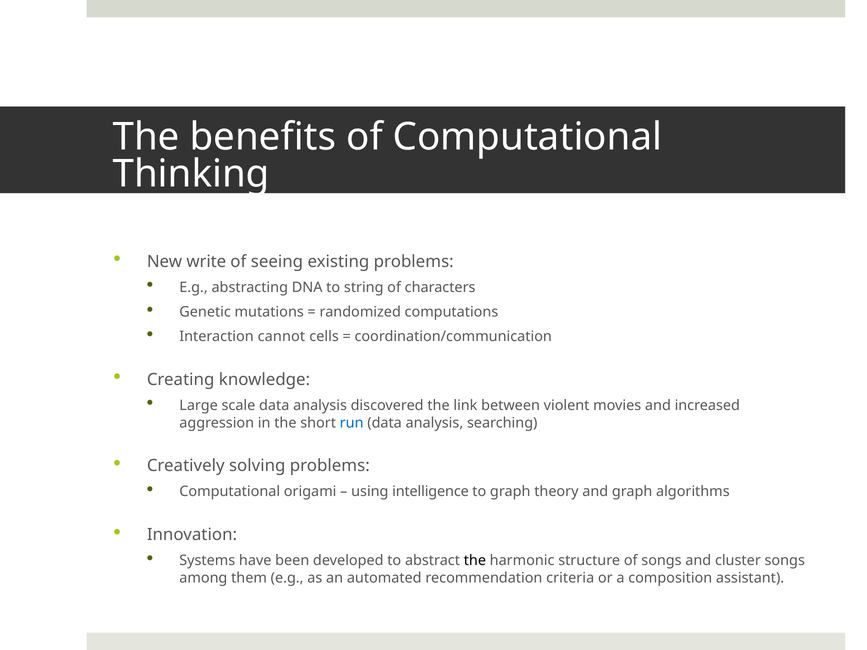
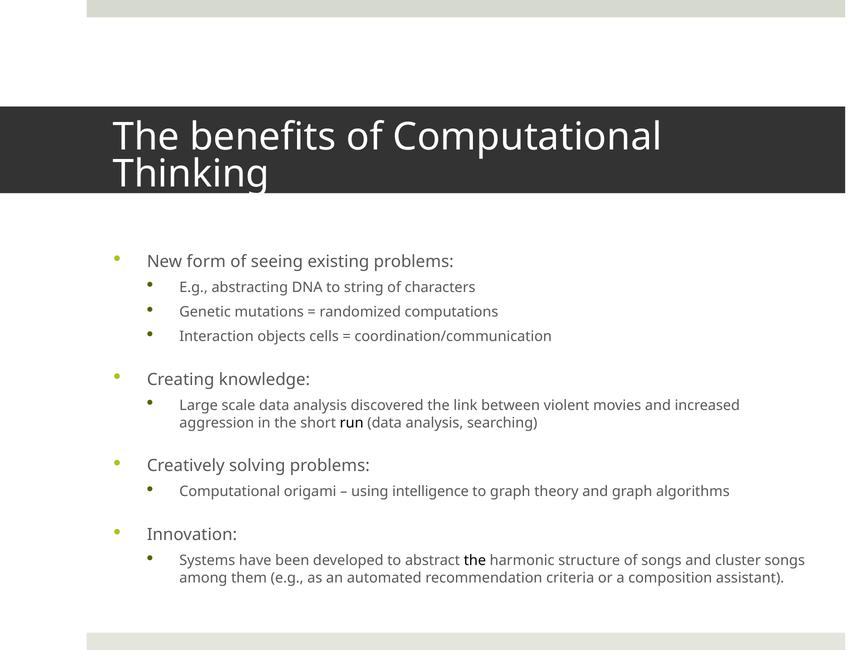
write: write -> form
cannot: cannot -> objects
run colour: blue -> black
